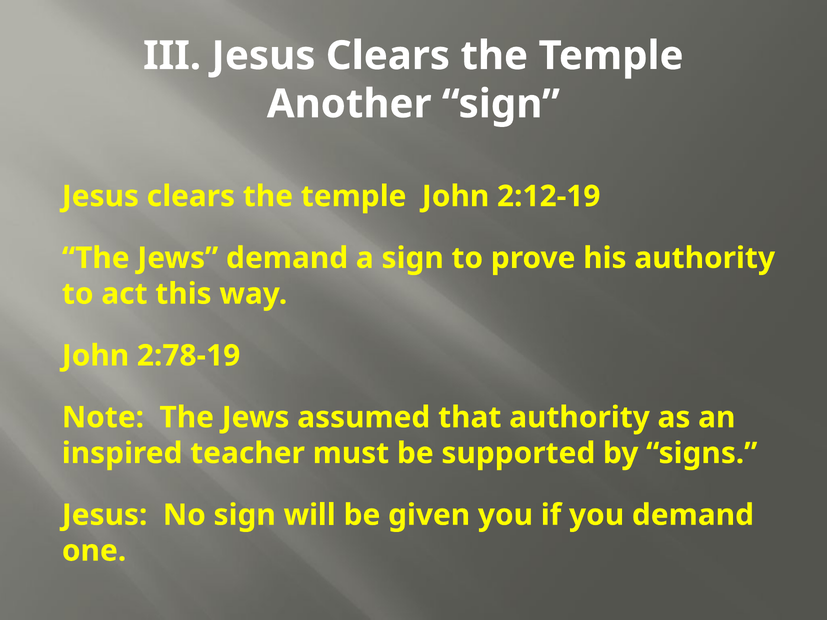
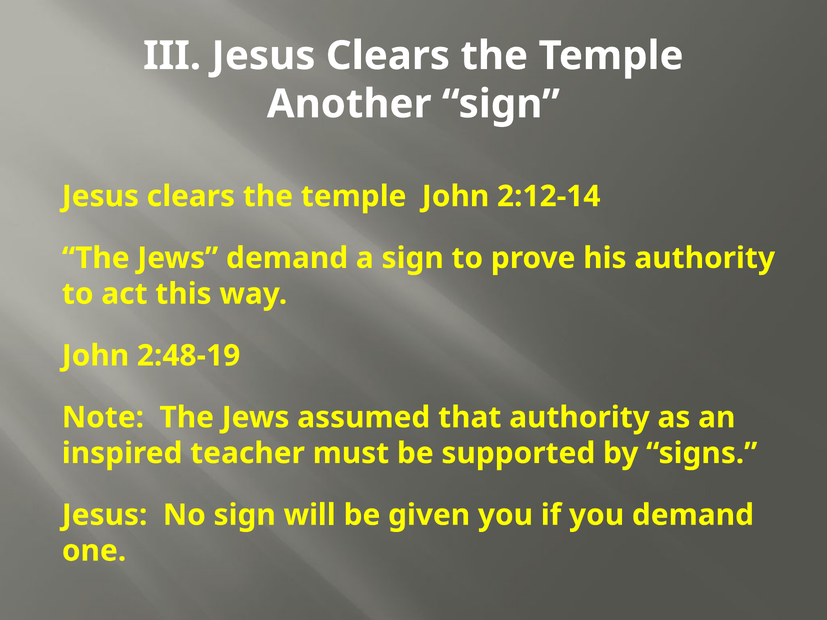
2:12-19: 2:12-19 -> 2:12-14
2:78-19: 2:78-19 -> 2:48-19
